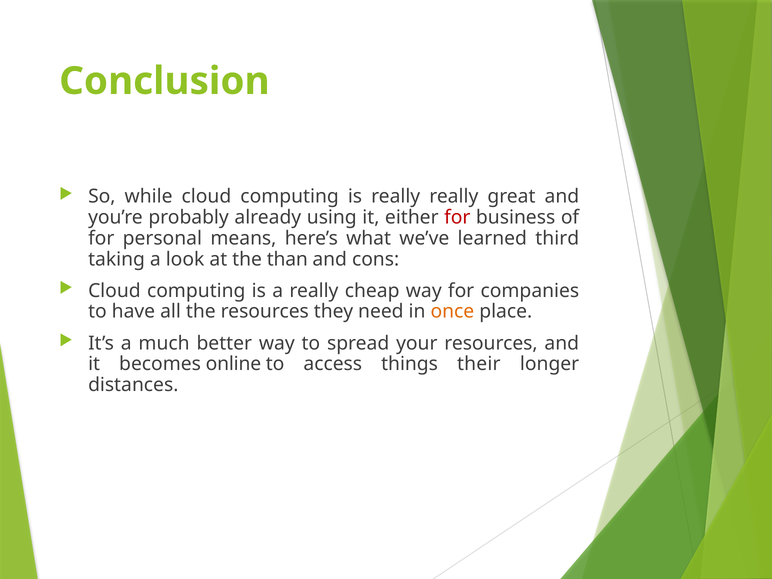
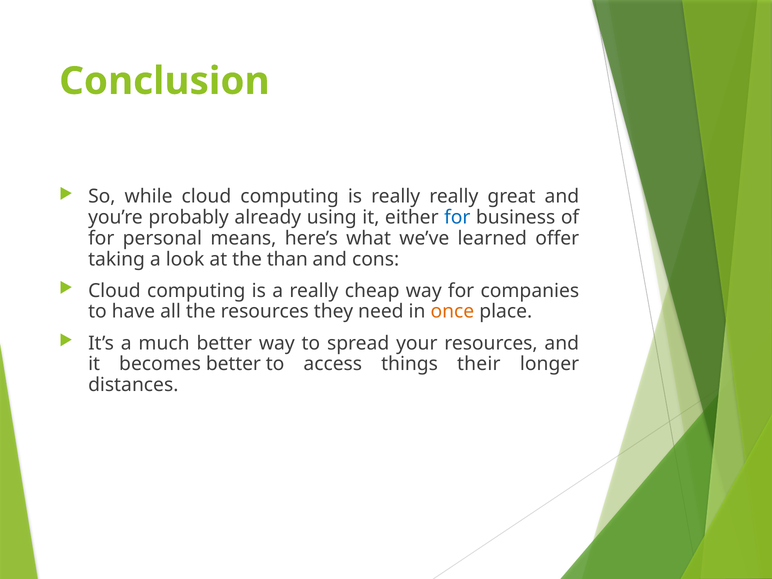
for at (457, 217) colour: red -> blue
third: third -> offer
becomes online: online -> better
